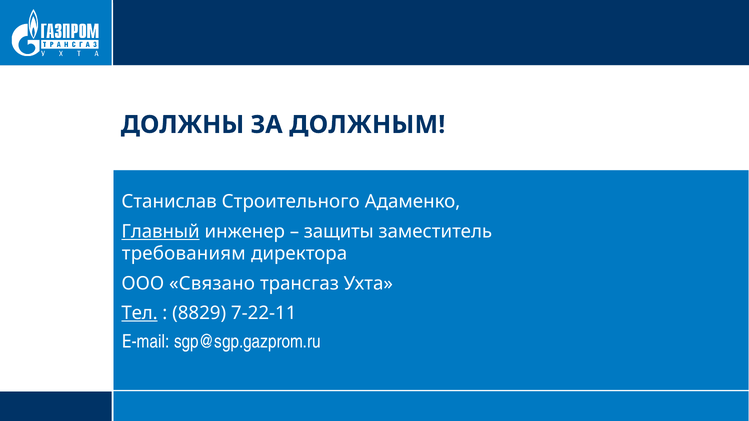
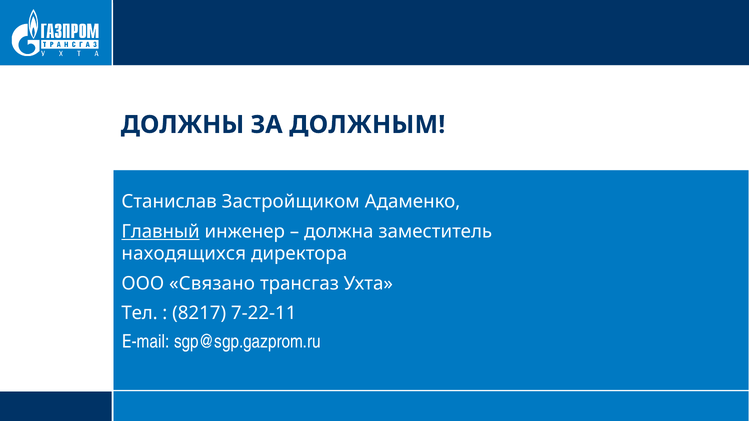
Строительного: Строительного -> Застройщиком
защиты: защиты -> должна
требованиям: требованиям -> находящихся
Тел underline: present -> none
8829: 8829 -> 8217
